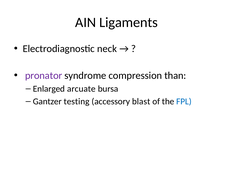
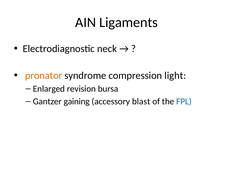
pronator colour: purple -> orange
than: than -> light
arcuate: arcuate -> revision
testing: testing -> gaining
